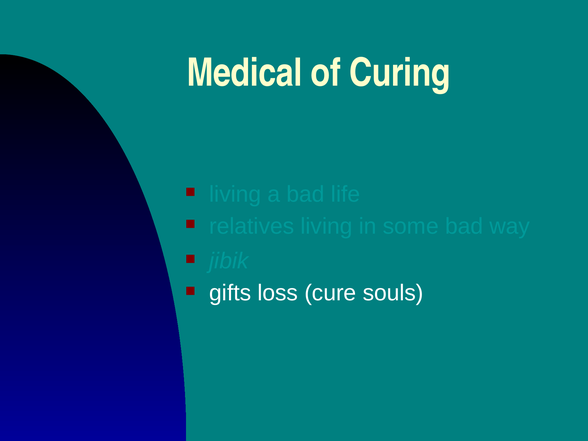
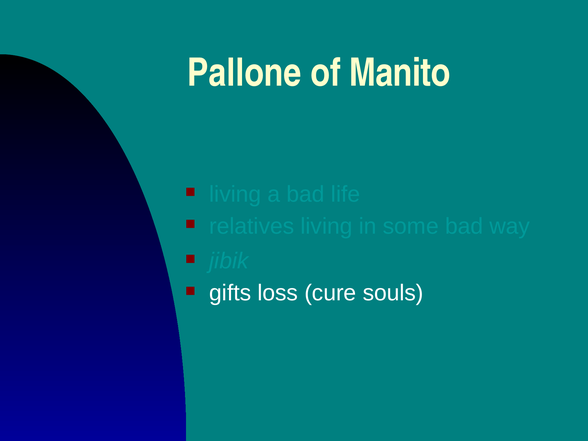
Medical: Medical -> Pallone
Curing: Curing -> Manito
